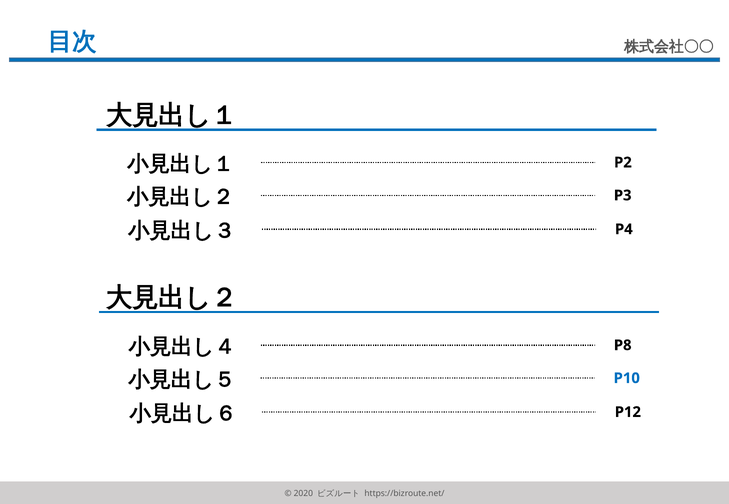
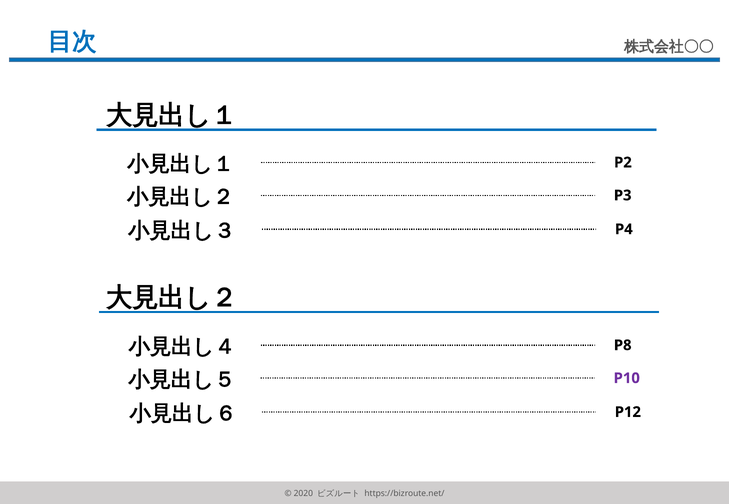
P10 colour: blue -> purple
